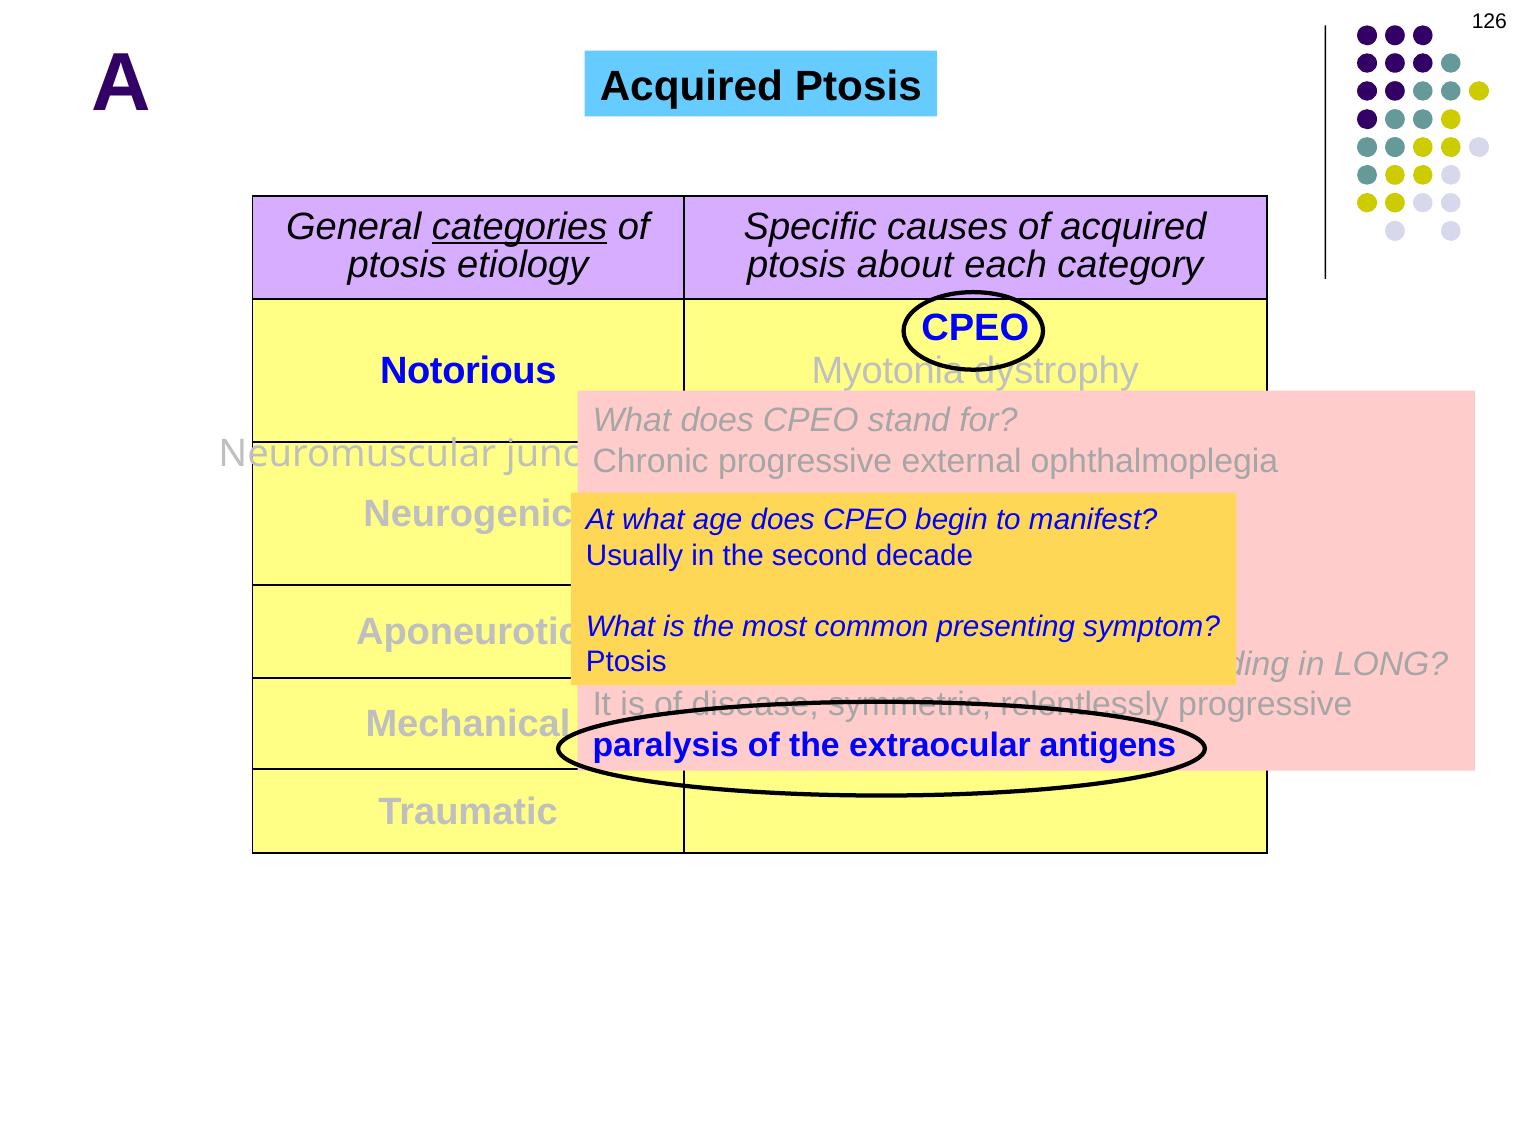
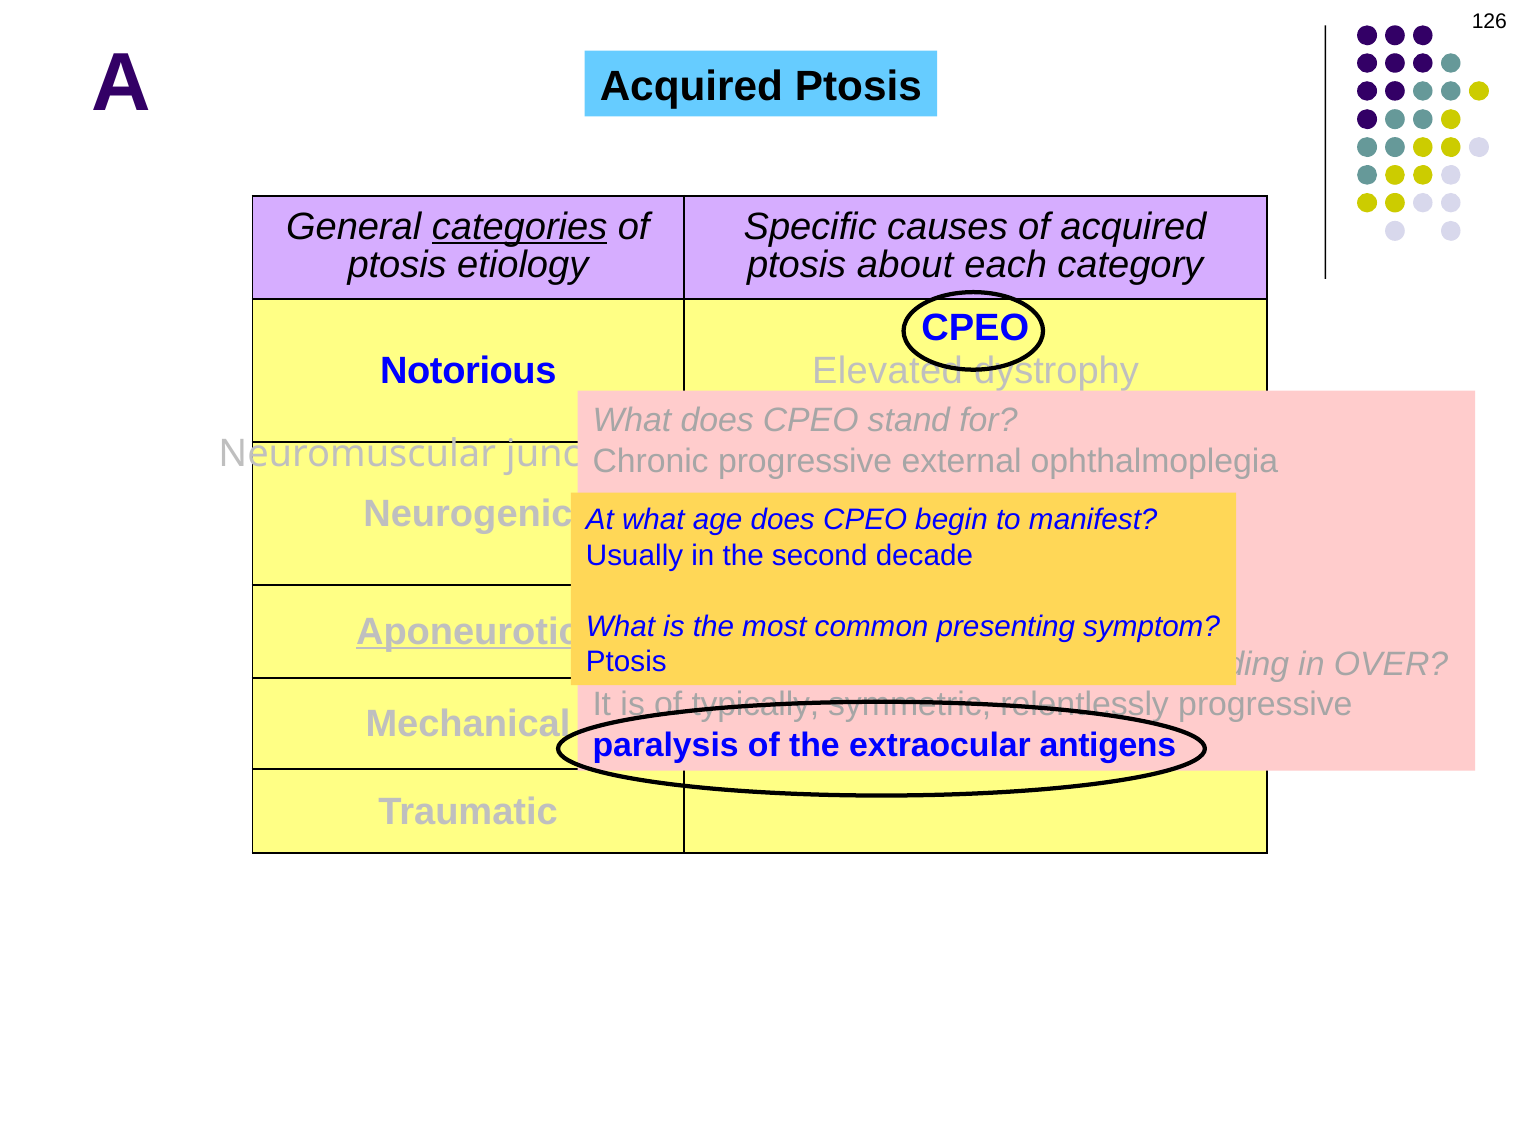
Myotonia: Myotonia -> Elevated
Aponeurotic at (468, 632) underline: none -> present
LONG: LONG -> OVER
disease: disease -> typically
